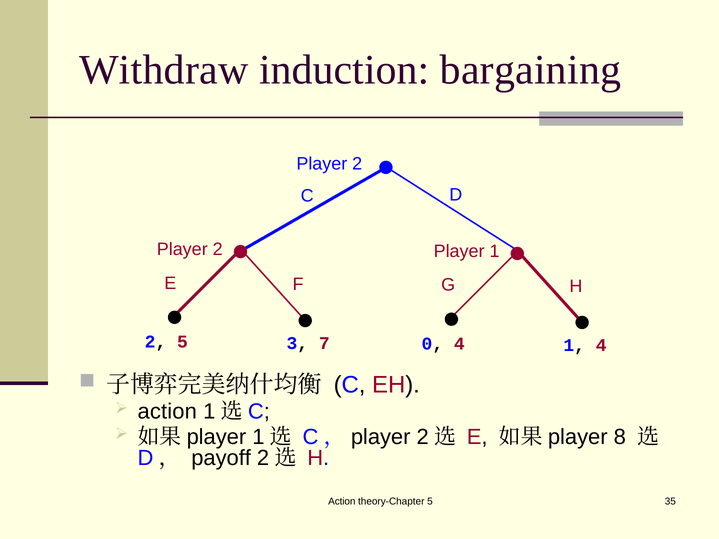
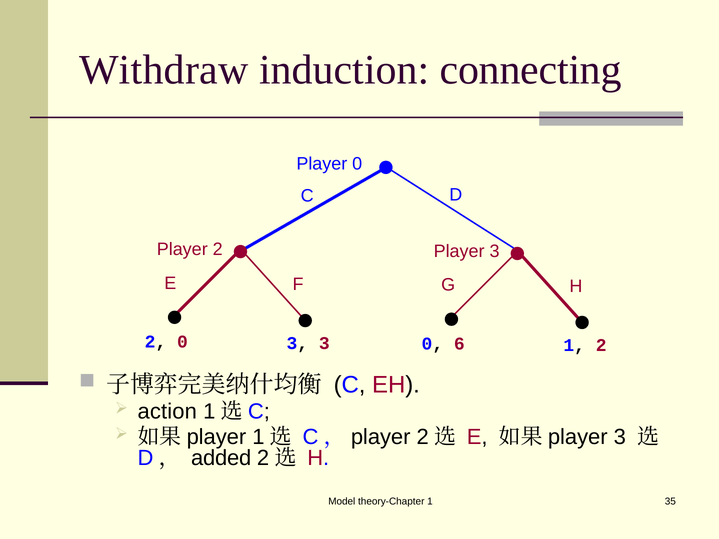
bargaining: bargaining -> connecting
2 at (357, 164): 2 -> 0
Player 1: 1 -> 3
5 at (182, 342): 5 -> 0
3 7: 7 -> 3
0 4: 4 -> 6
1 4: 4 -> 2
8 at (620, 437): 8 -> 3
payoff: payoff -> added
Action at (342, 502): Action -> Model
theory-Chapter 5: 5 -> 1
